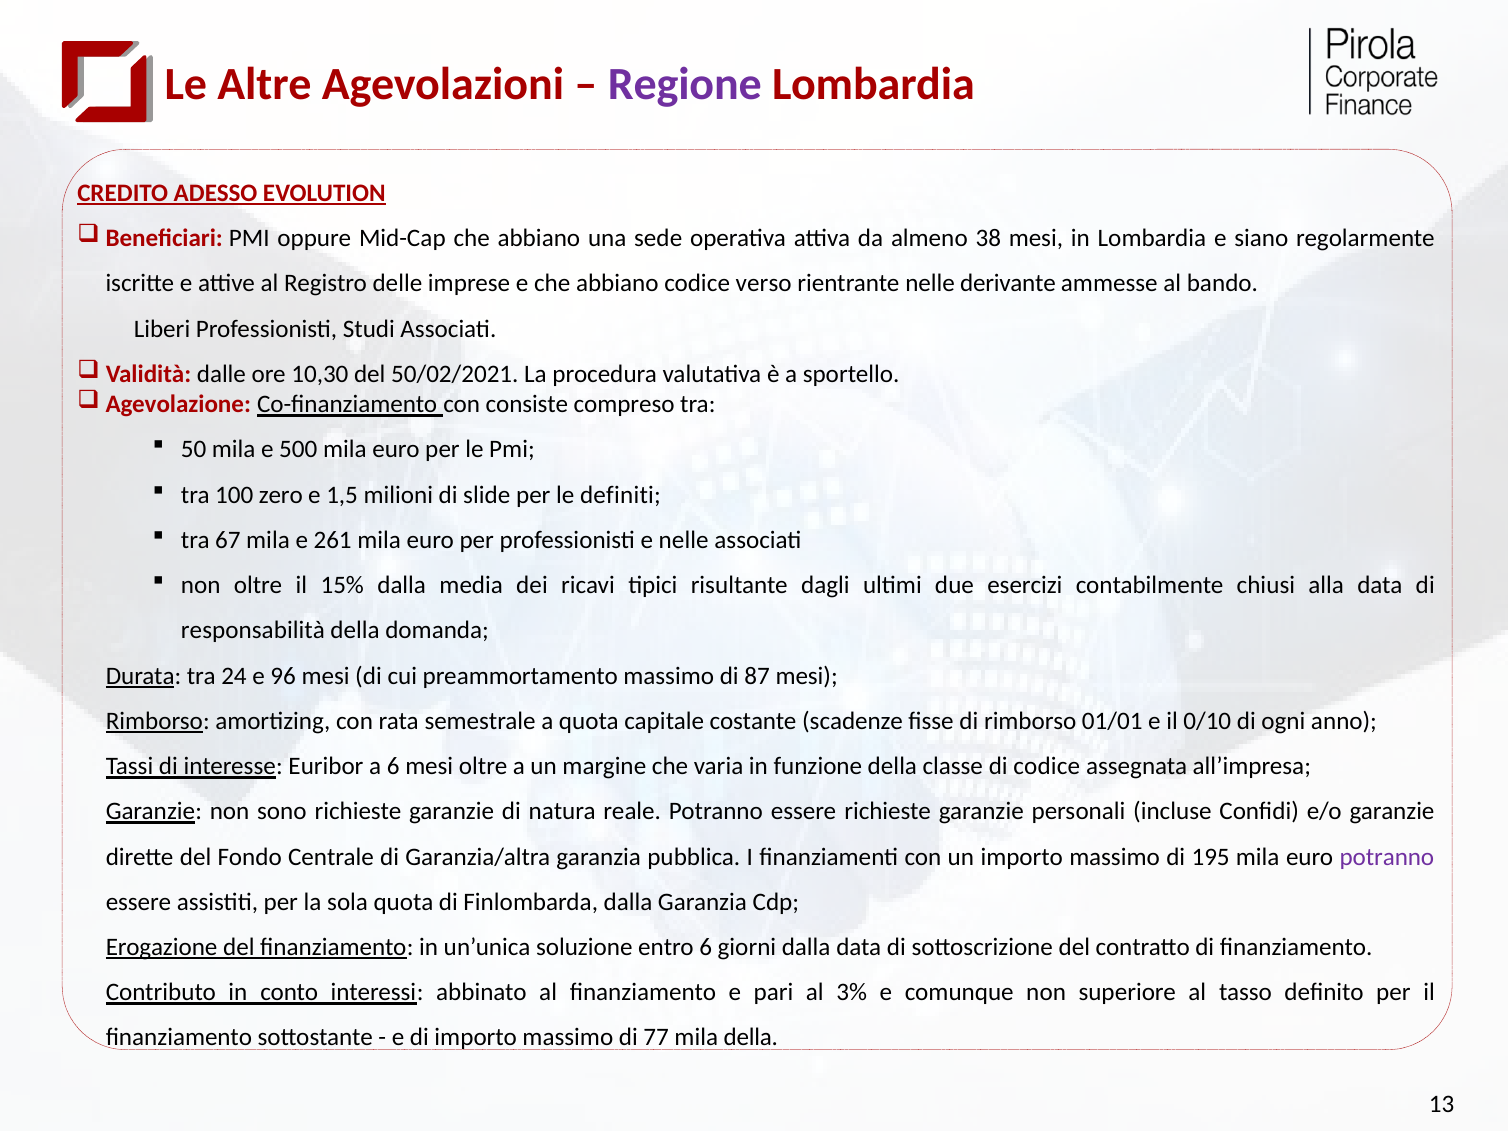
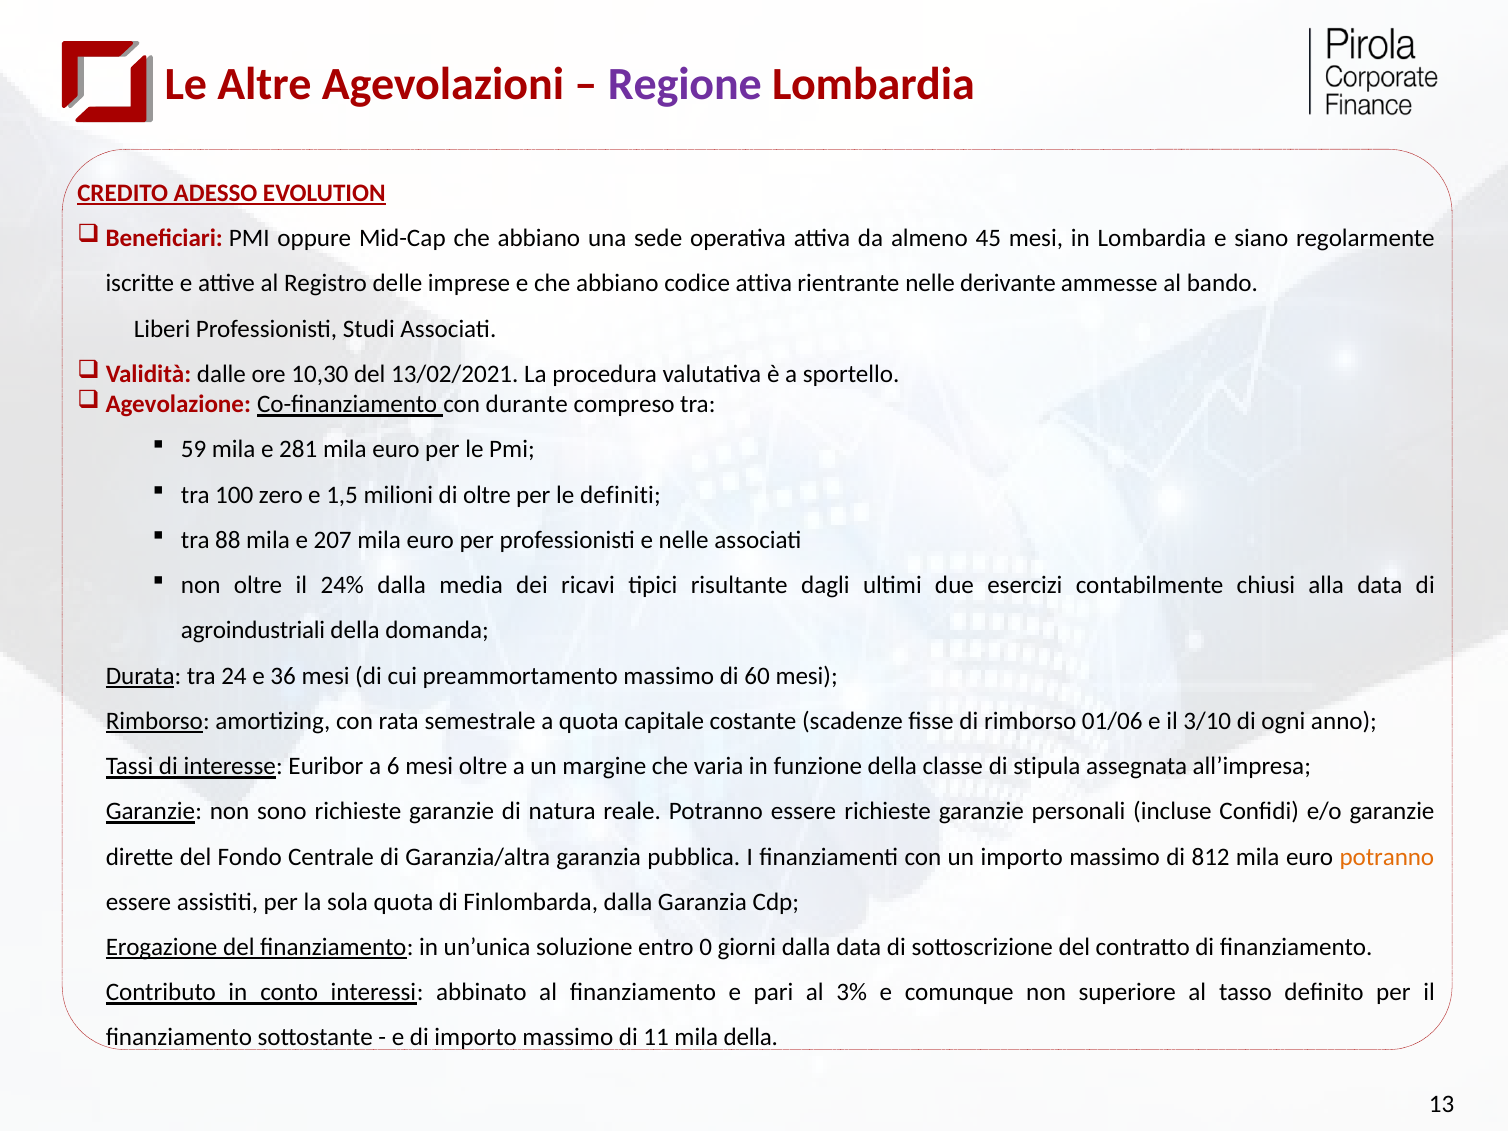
38: 38 -> 45
codice verso: verso -> attiva
50/02/2021: 50/02/2021 -> 13/02/2021
consiste: consiste -> durante
50: 50 -> 59
500: 500 -> 281
di slide: slide -> oltre
67: 67 -> 88
261: 261 -> 207
15%: 15% -> 24%
responsabilità: responsabilità -> agroindustriali
96: 96 -> 36
87: 87 -> 60
01/01: 01/01 -> 01/06
0/10: 0/10 -> 3/10
di codice: codice -> stipula
195: 195 -> 812
potranno at (1387, 857) colour: purple -> orange
entro 6: 6 -> 0
77: 77 -> 11
